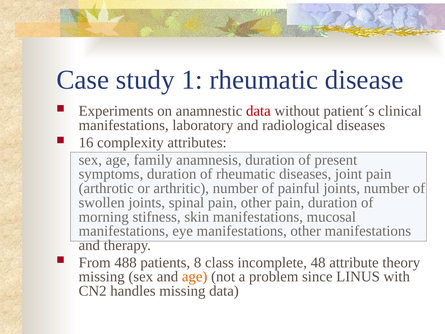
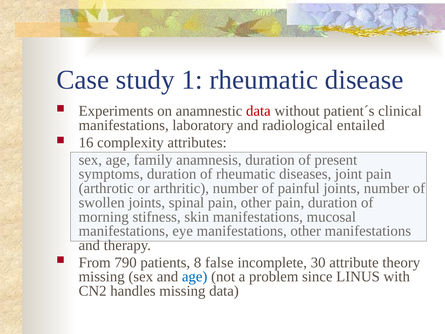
radiological diseases: diseases -> entailed
488: 488 -> 790
class: class -> false
48: 48 -> 30
age at (195, 277) colour: orange -> blue
